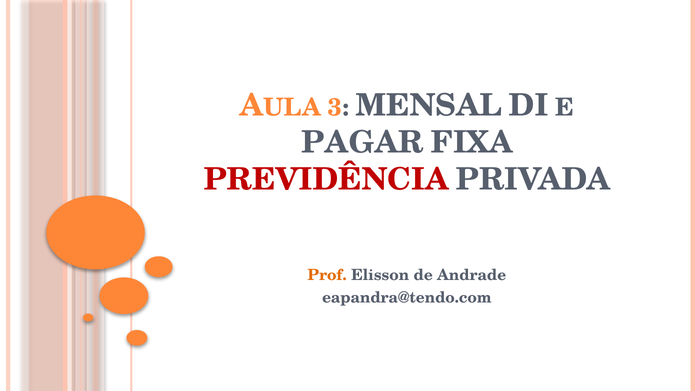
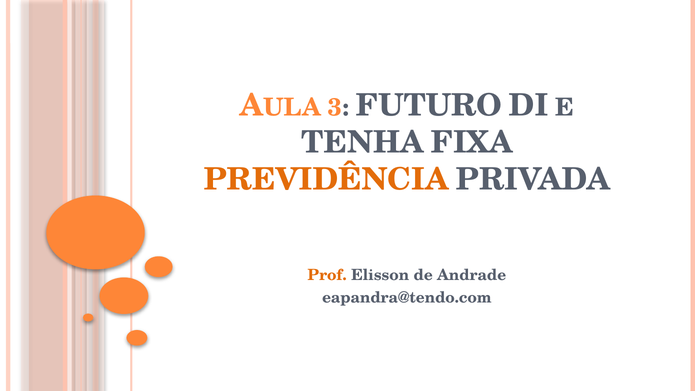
MENSAL: MENSAL -> FUTURO
PAGAR: PAGAR -> TENHA
PREVIDÊNCIA colour: red -> orange
